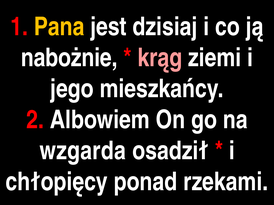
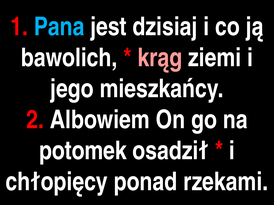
Pana colour: yellow -> light blue
nabożnie: nabożnie -> bawolich
wzgarda: wzgarda -> potomek
